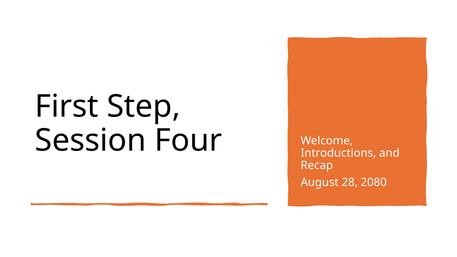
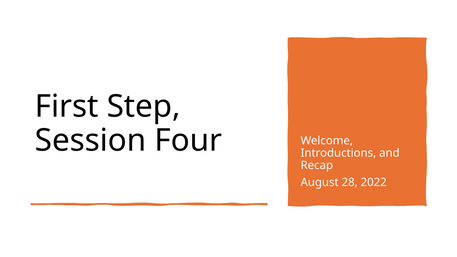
2080: 2080 -> 2022
